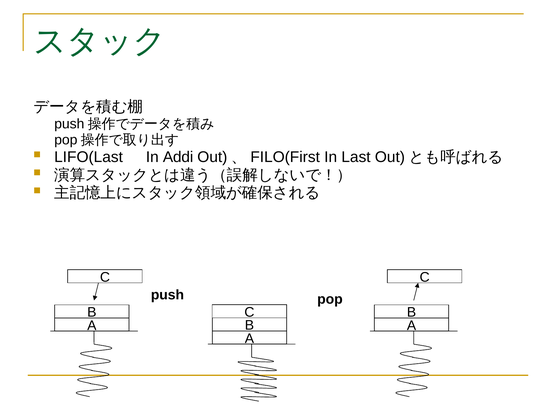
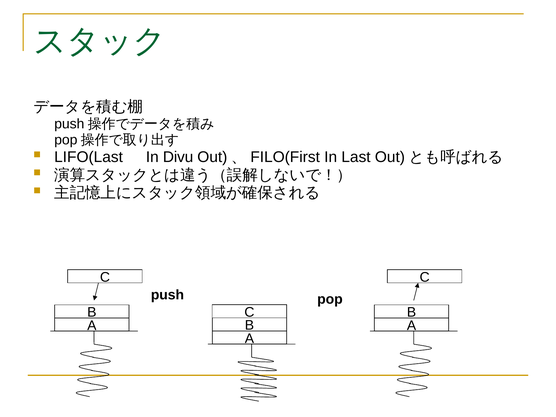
Addi: Addi -> Divu
